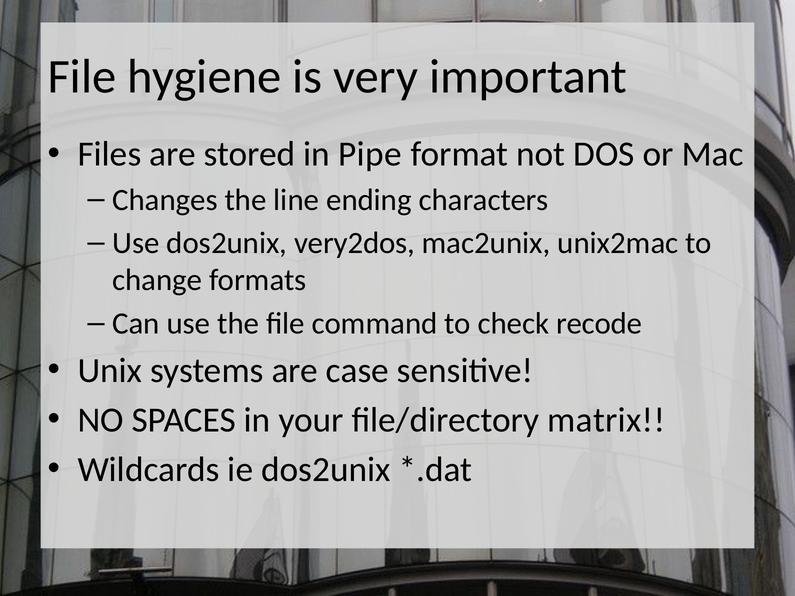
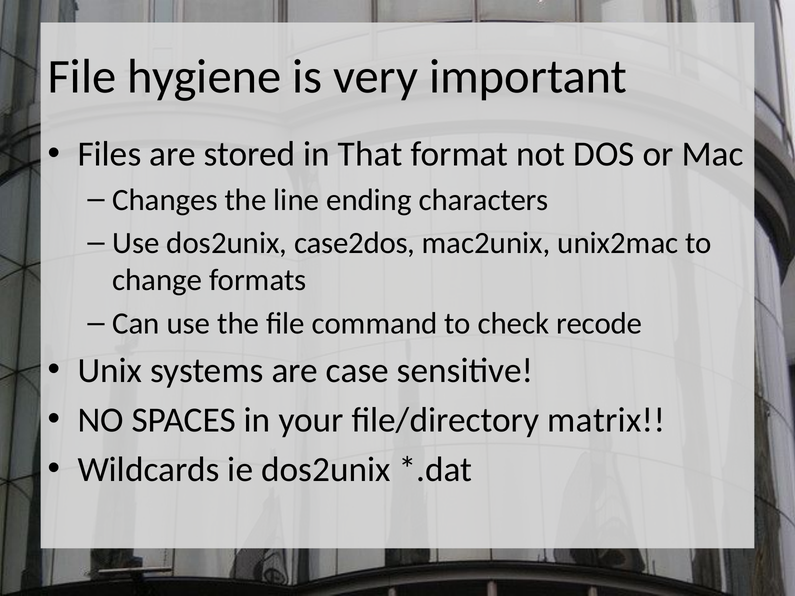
Pipe: Pipe -> That
very2dos: very2dos -> case2dos
